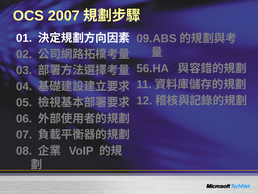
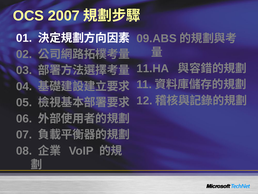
56.HA: 56.HA -> 11.HA
